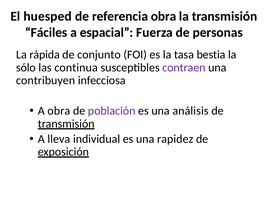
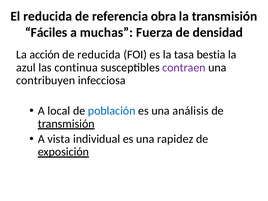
El huesped: huesped -> reducida
espacial: espacial -> muchas
personas: personas -> densidad
rápida: rápida -> acción
de conjunto: conjunto -> reducida
sólo: sólo -> azul
A obra: obra -> local
población colour: purple -> blue
lleva: lleva -> vista
